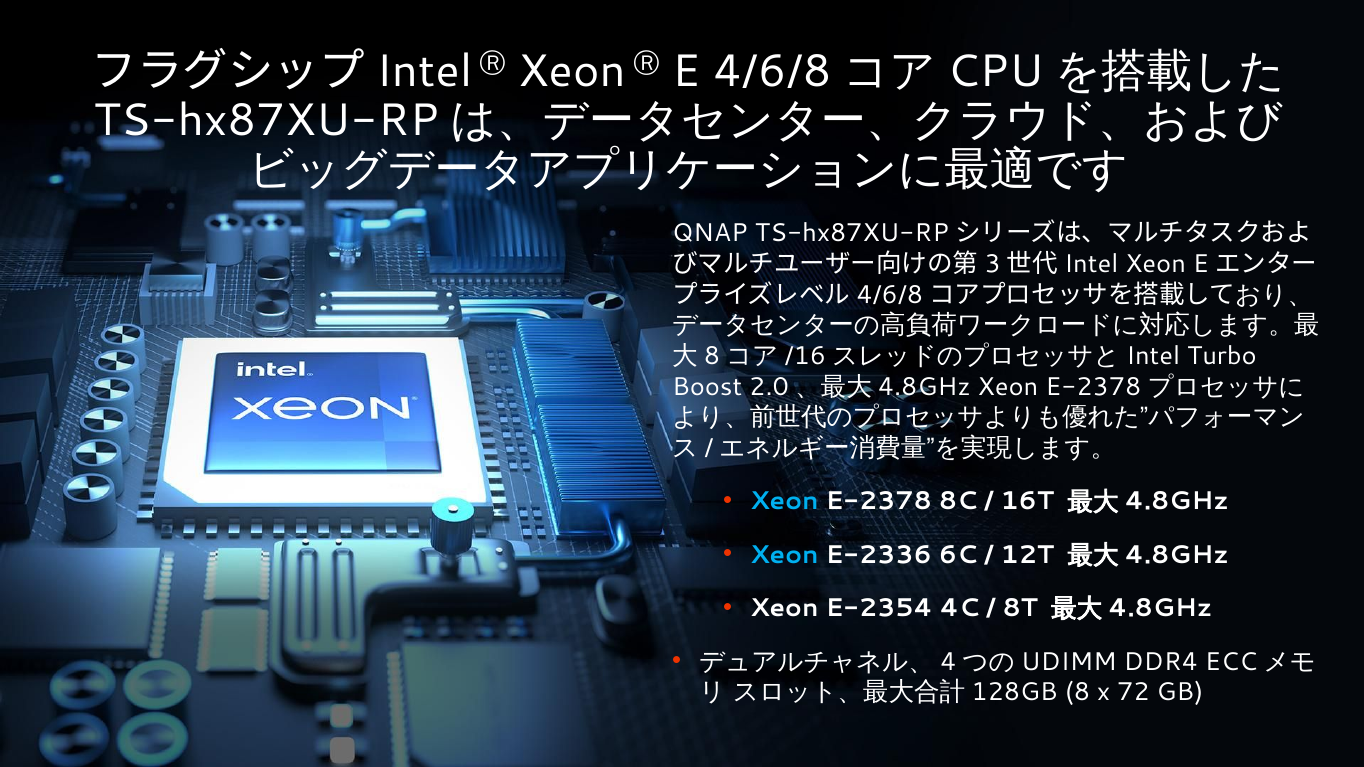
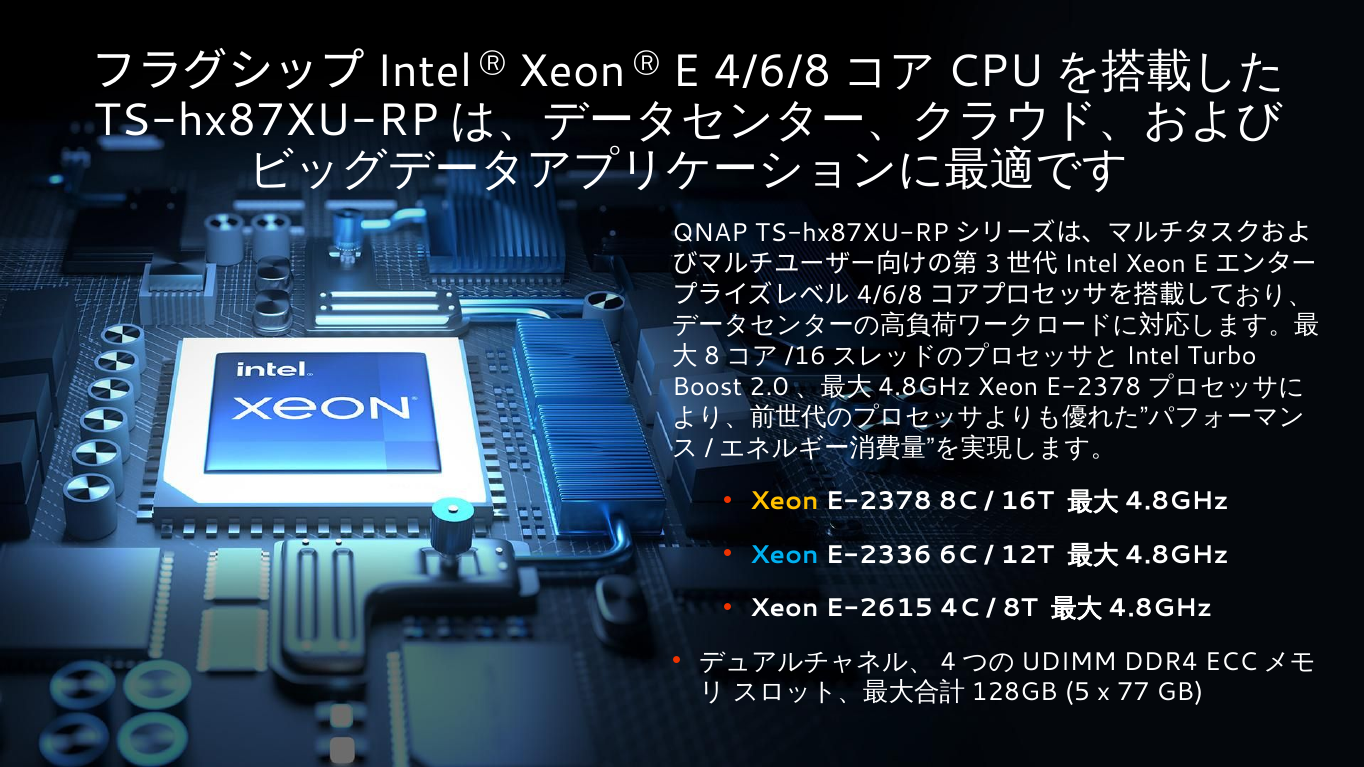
Xeon at (784, 502) colour: light blue -> yellow
E-2354: E-2354 -> E-2615
8: 8 -> 5
72: 72 -> 77
